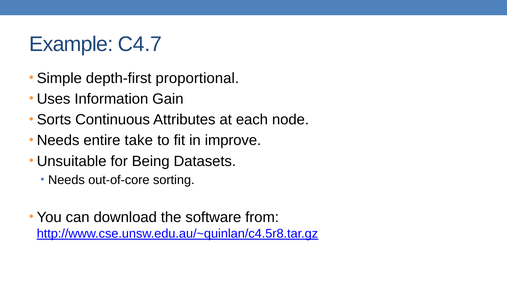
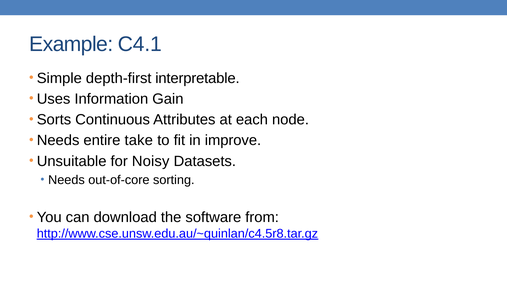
C4.7: C4.7 -> C4.1
proportional: proportional -> interpretable
Being: Being -> Noisy
